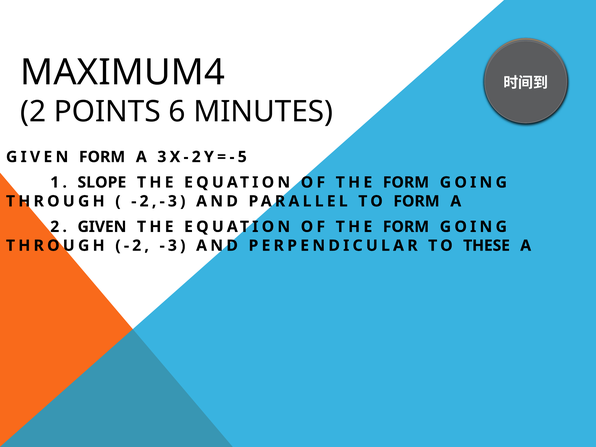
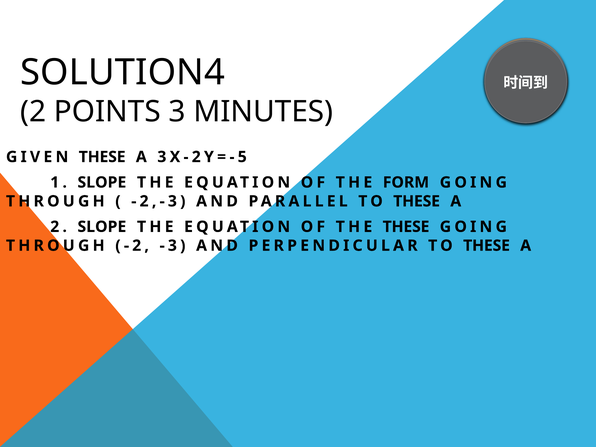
MAXIMUM4: MAXIMUM4 -> SOLUTION4
POINTS 6: 6 -> 3
GIVEN FORM: FORM -> THESE
PARALLEL TO FORM: FORM -> THESE
2 GIVEN: GIVEN -> SLOPE
FORM at (406, 227): FORM -> THESE
